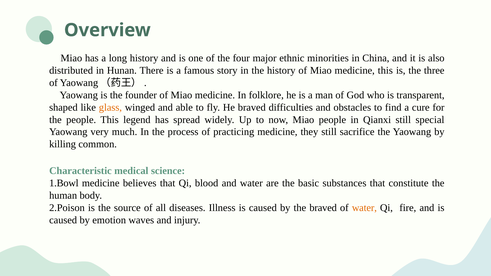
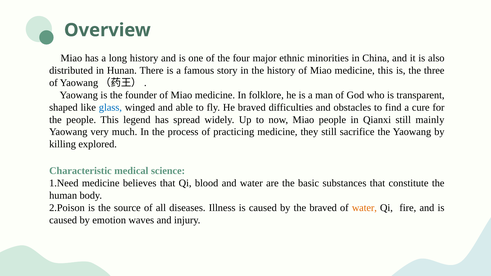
glass colour: orange -> blue
special: special -> mainly
common: common -> explored
1.Bowl: 1.Bowl -> 1.Need
